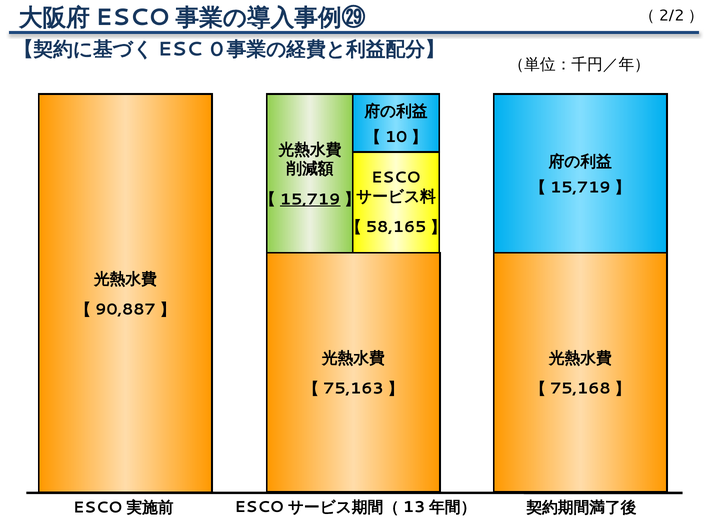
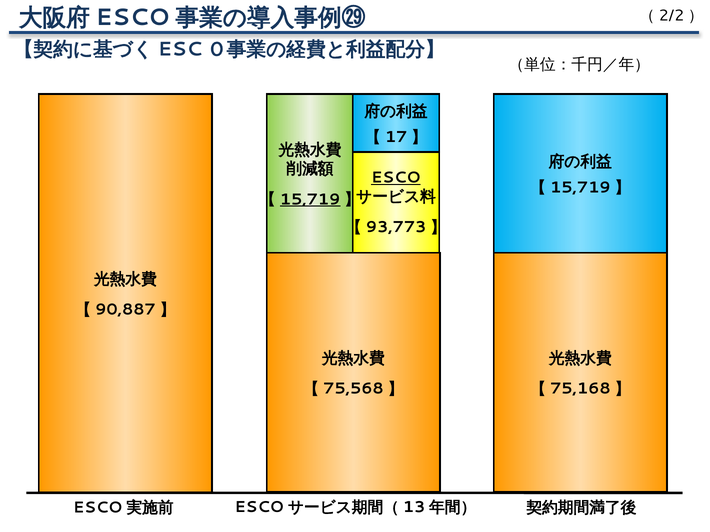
10: 10 -> 17
ESCO underline: none -> present
58,165: 58,165 -> 93,773
75,163: 75,163 -> 75,568
